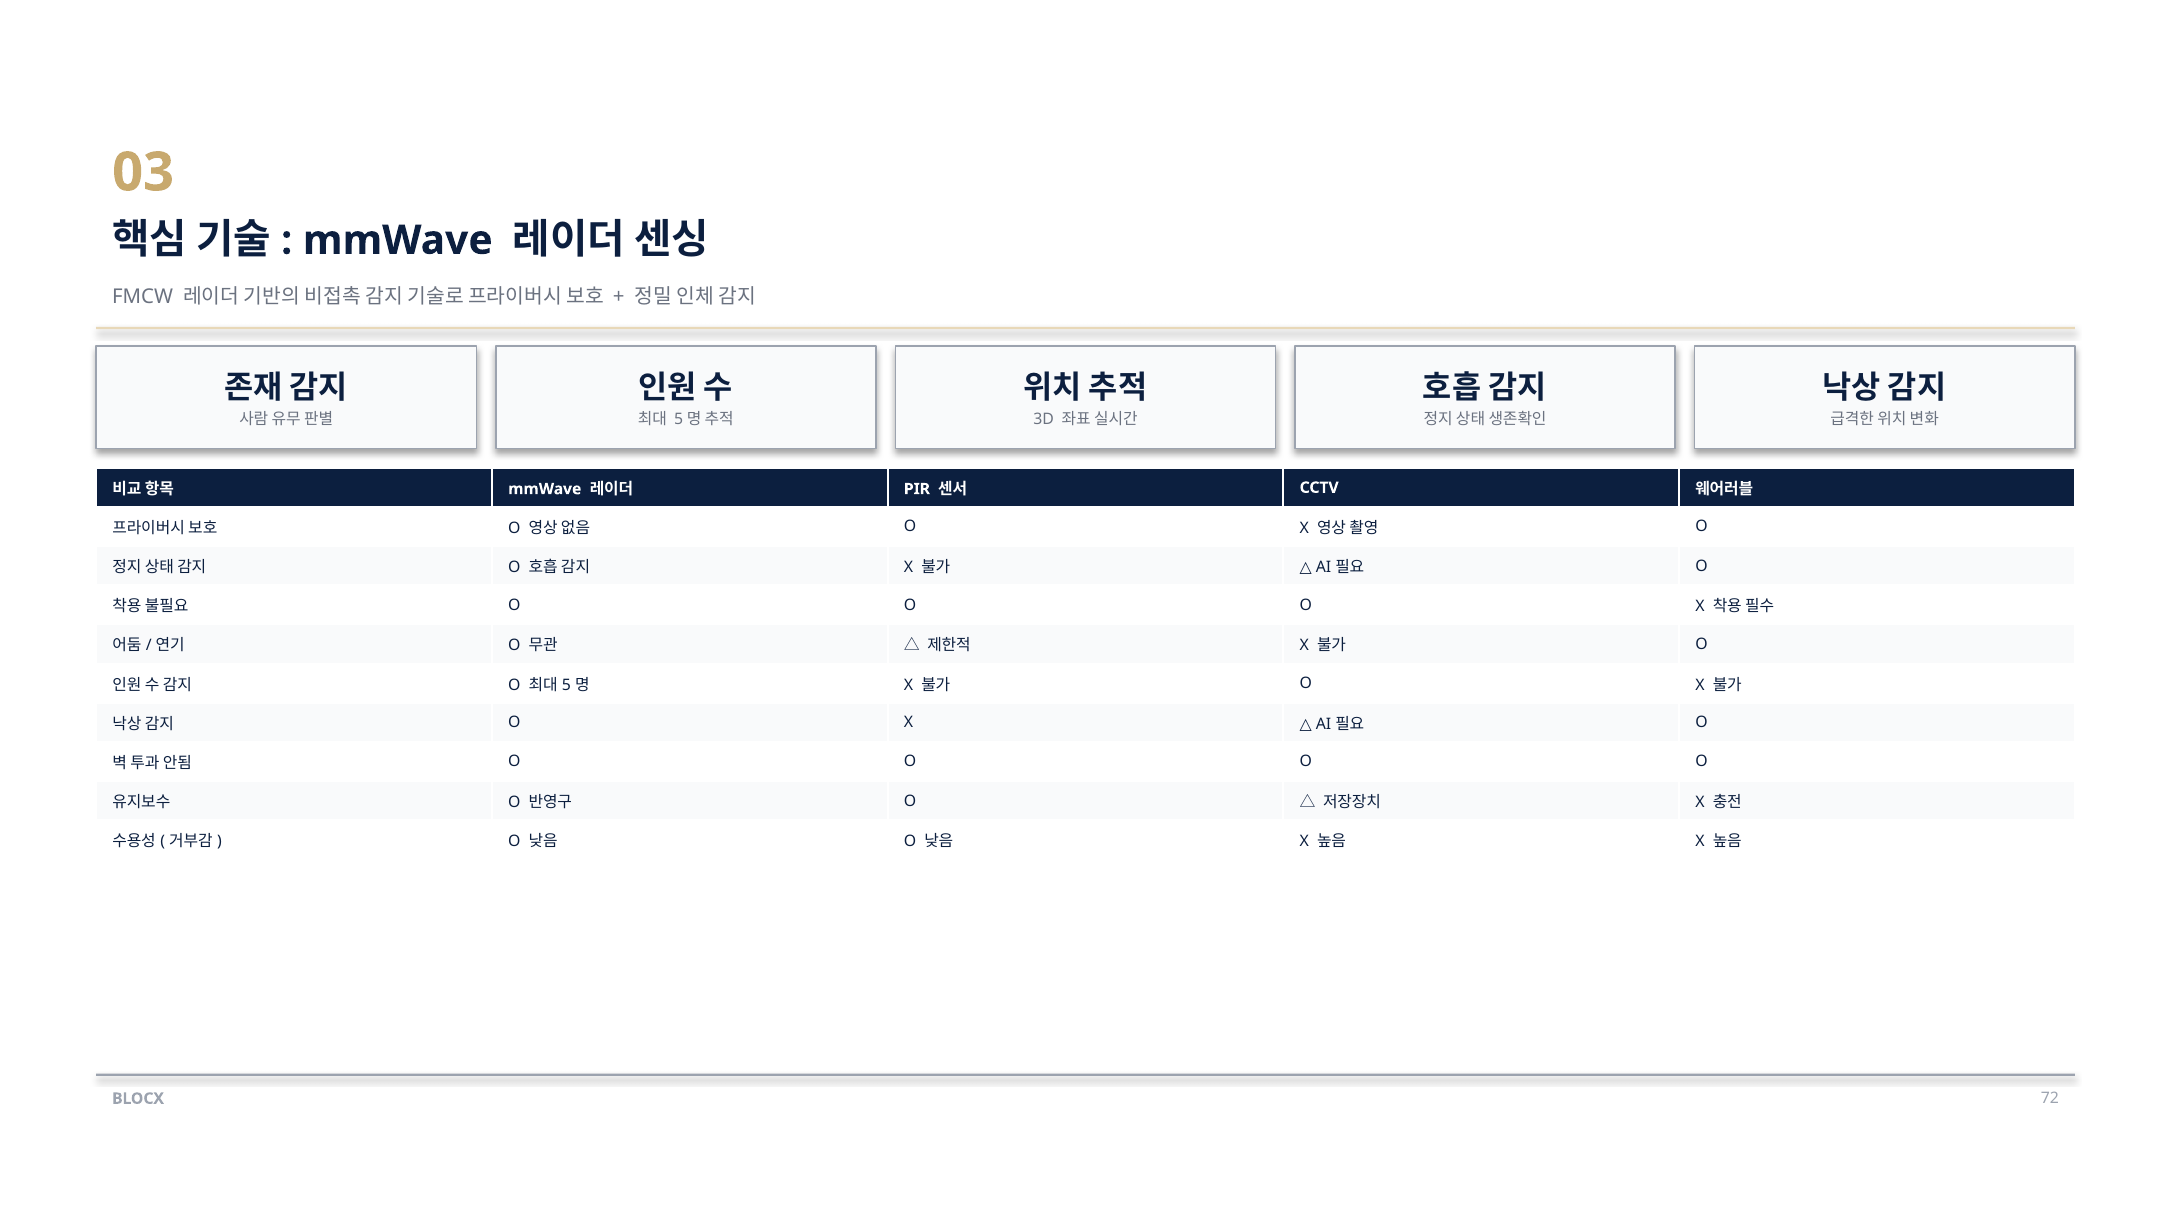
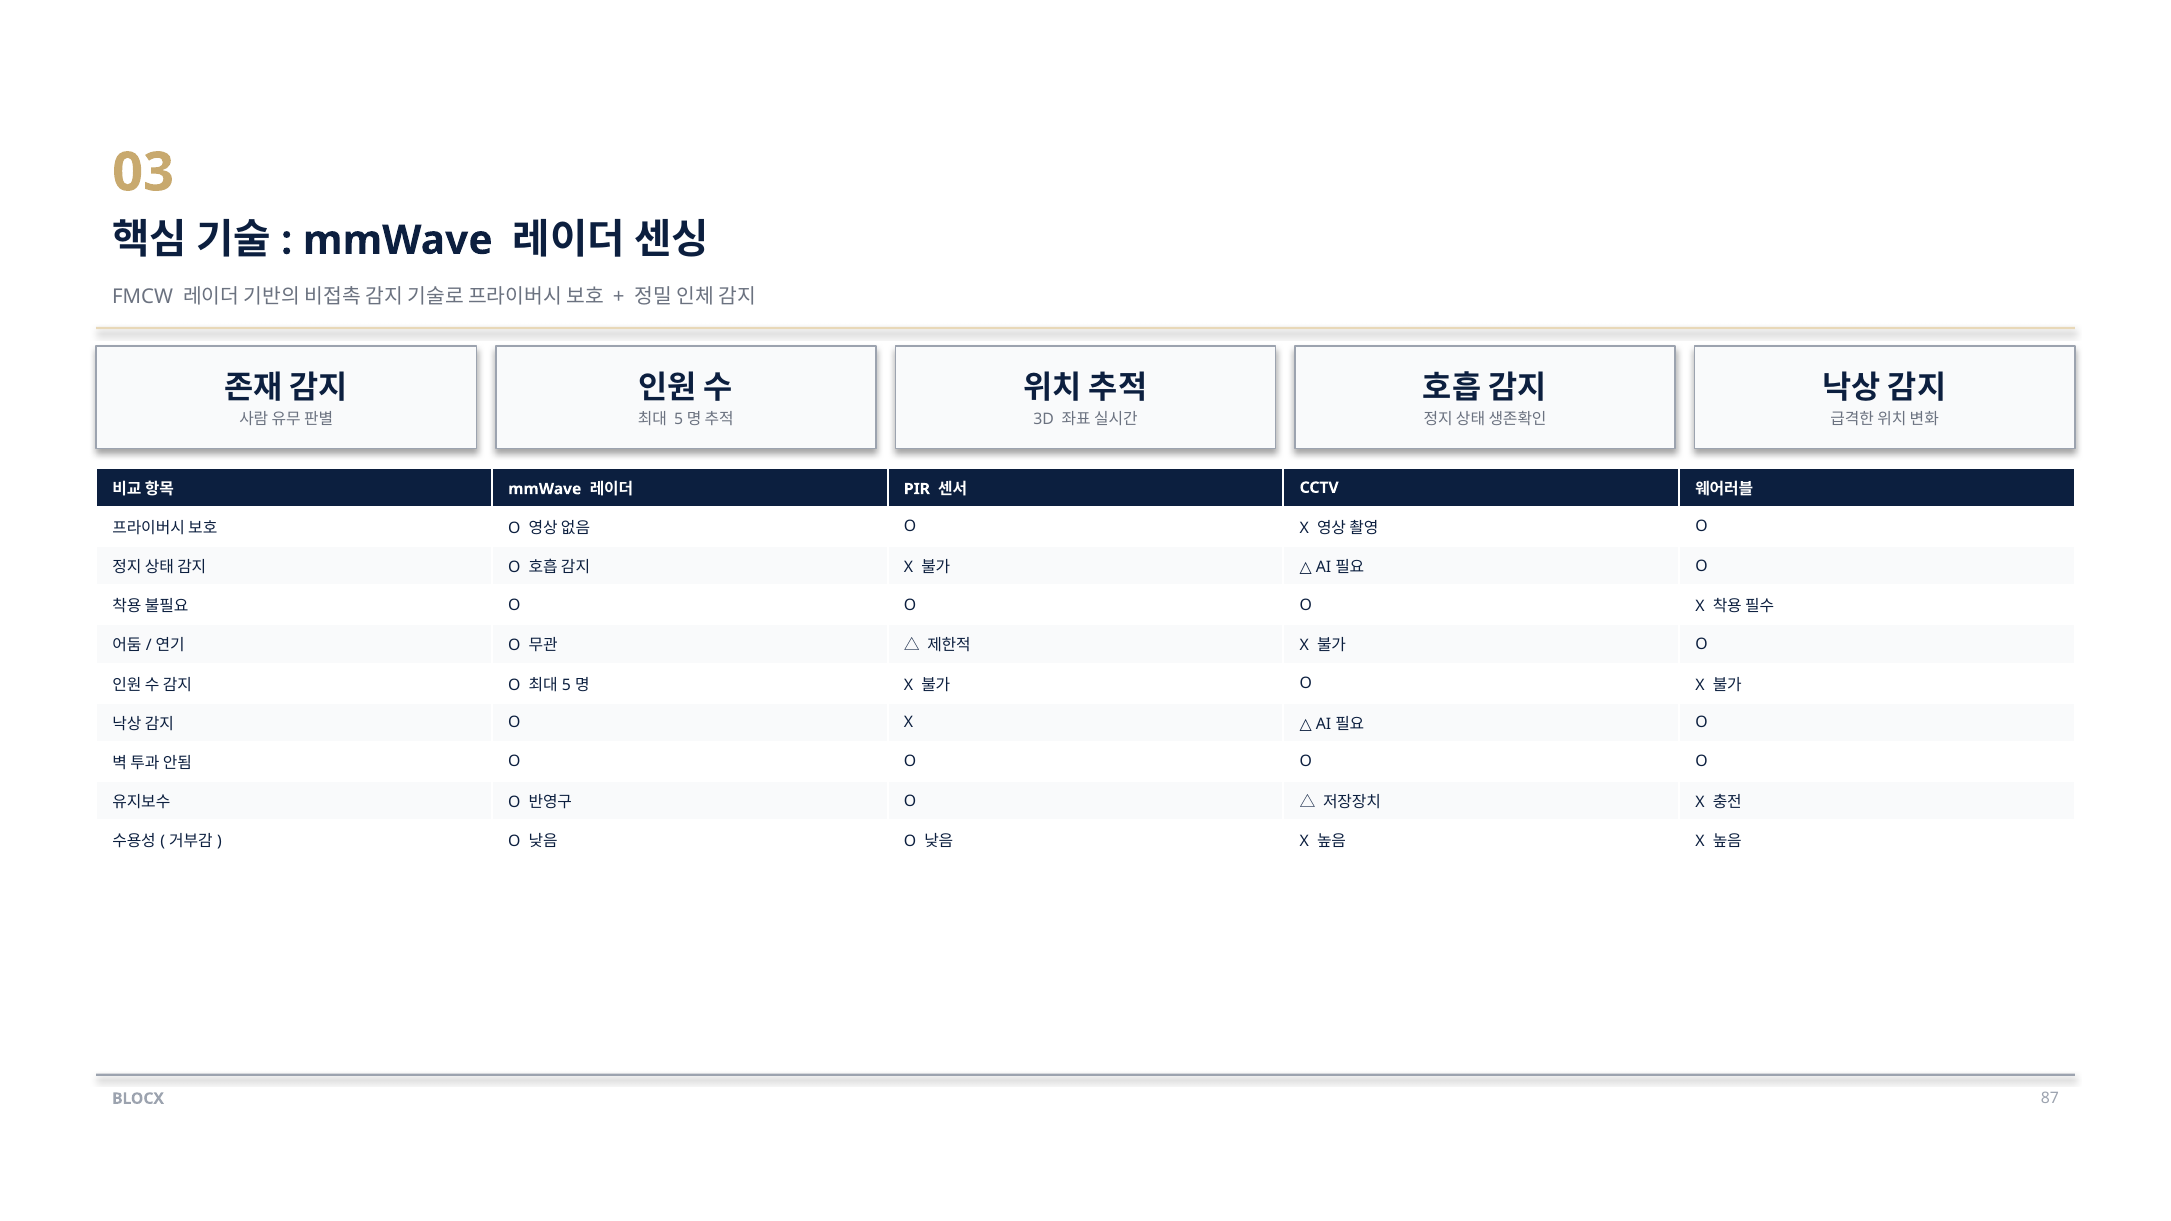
72: 72 -> 87
